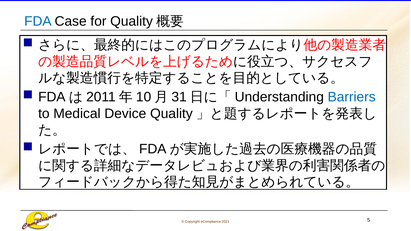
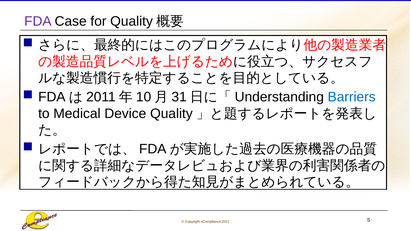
FDA at (38, 21) colour: blue -> purple
